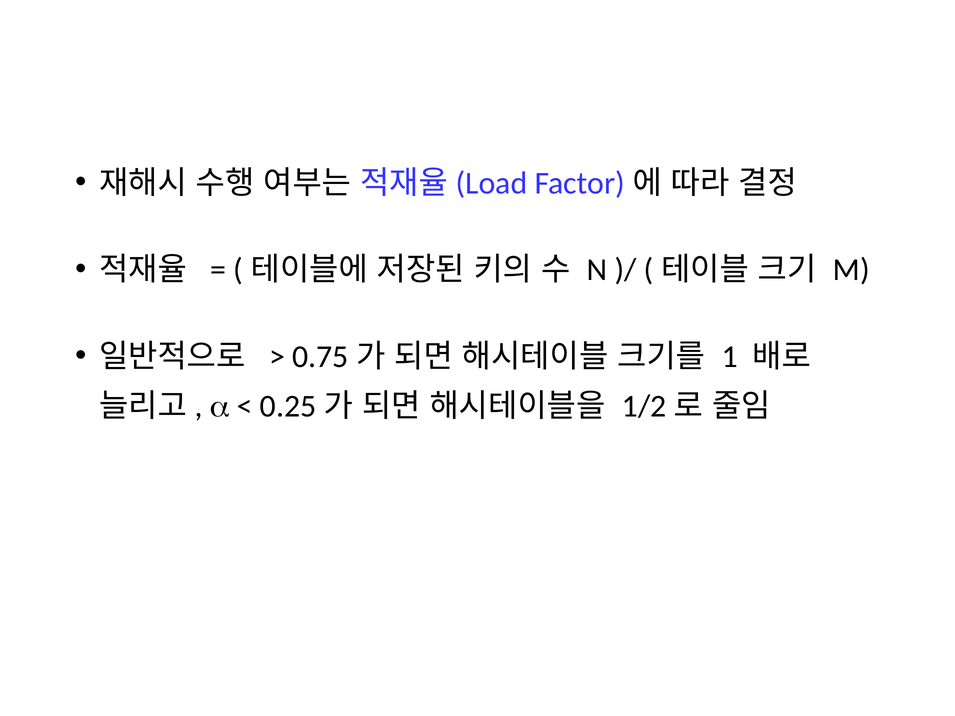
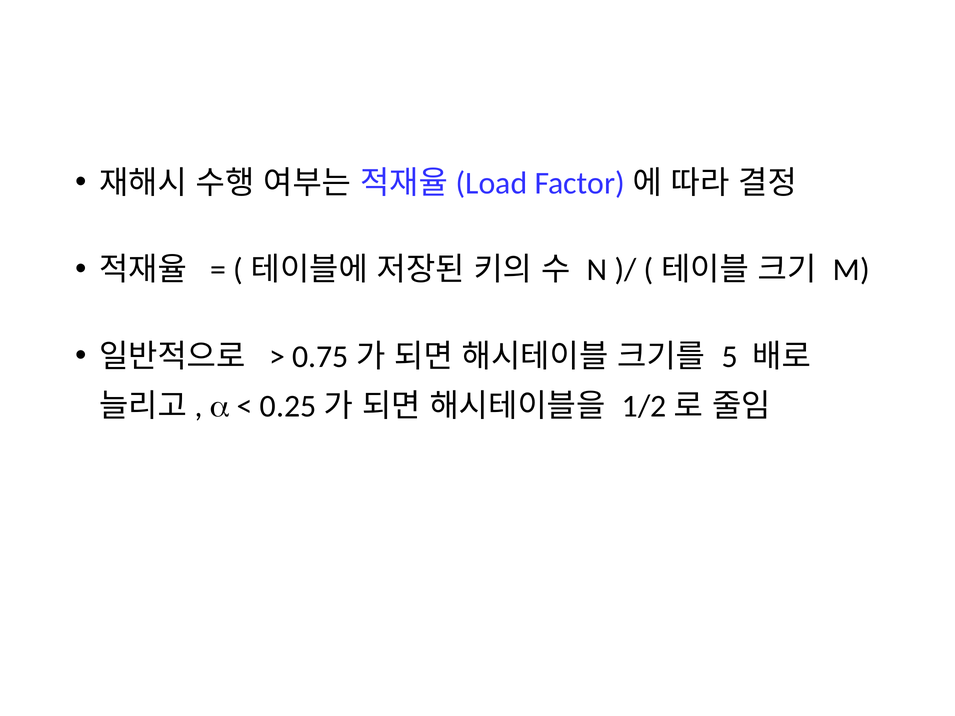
1: 1 -> 5
